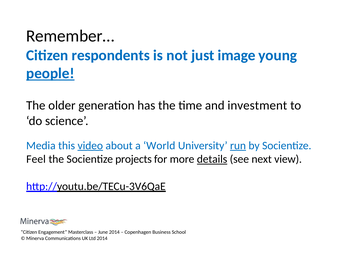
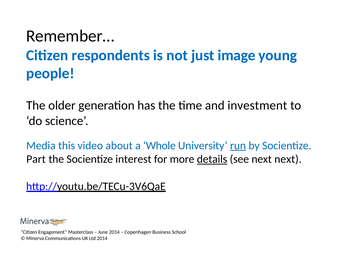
people underline: present -> none
video underline: present -> none
World: World -> Whole
Feel: Feel -> Part
projects: projects -> interest
next view: view -> next
